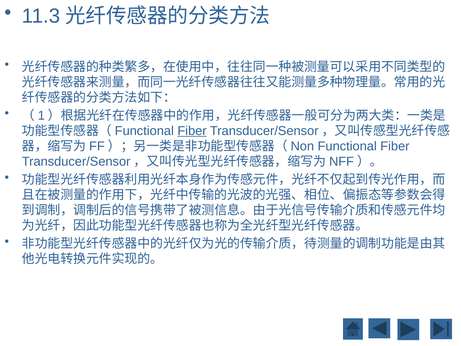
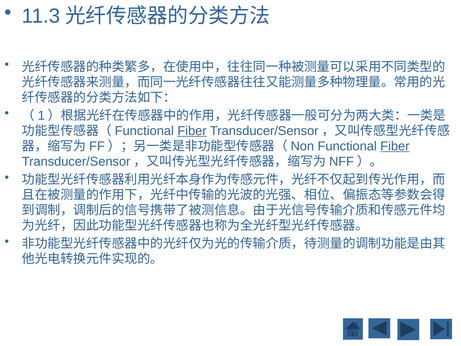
Fiber at (395, 146) underline: none -> present
